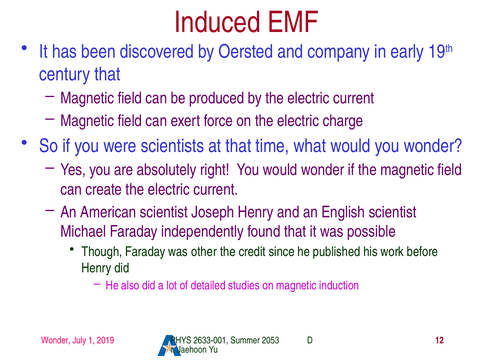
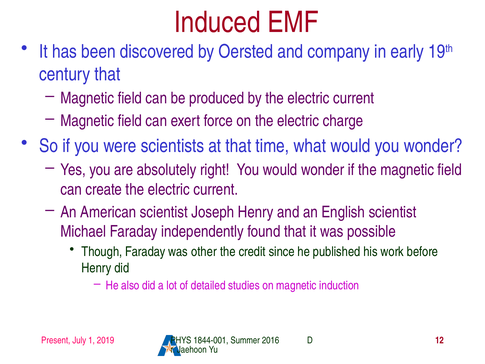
Wonder at (56, 340): Wonder -> Present
2633-001: 2633-001 -> 1844-001
2053: 2053 -> 2016
